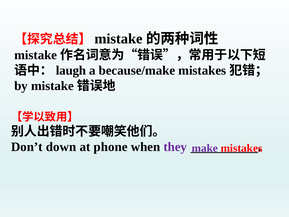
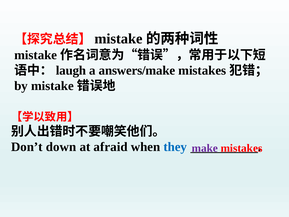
because/make: because/make -> answers/make
phone: phone -> afraid
they colour: purple -> blue
